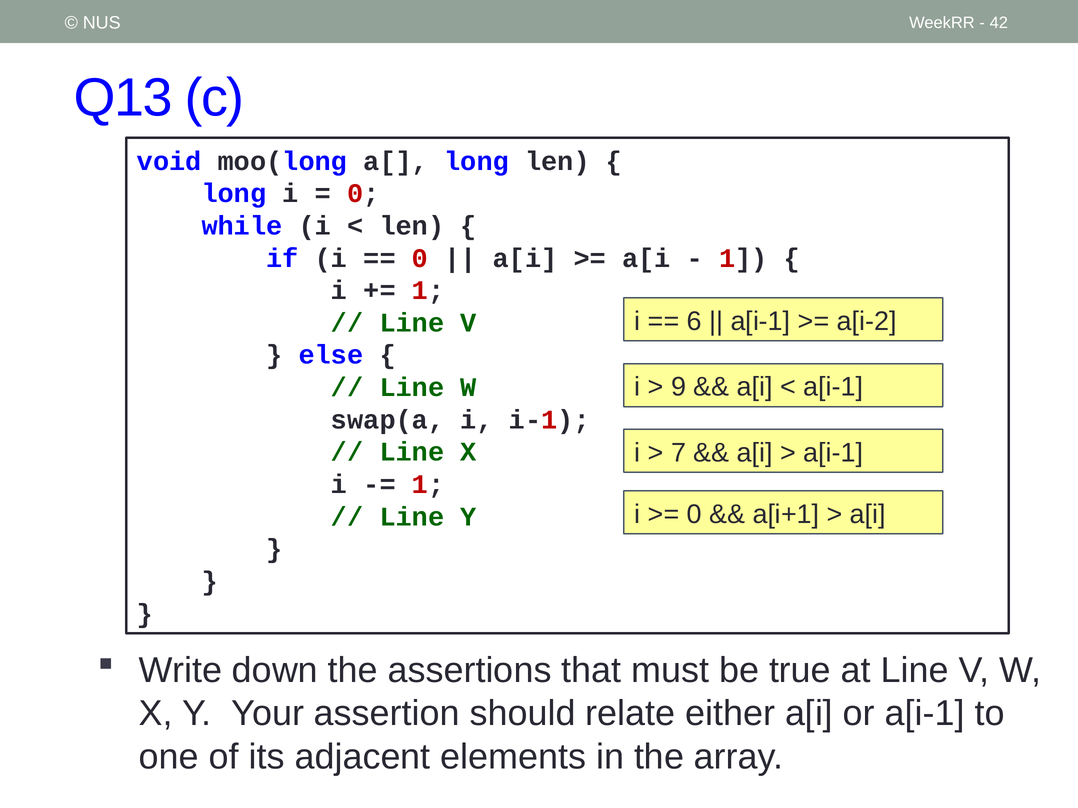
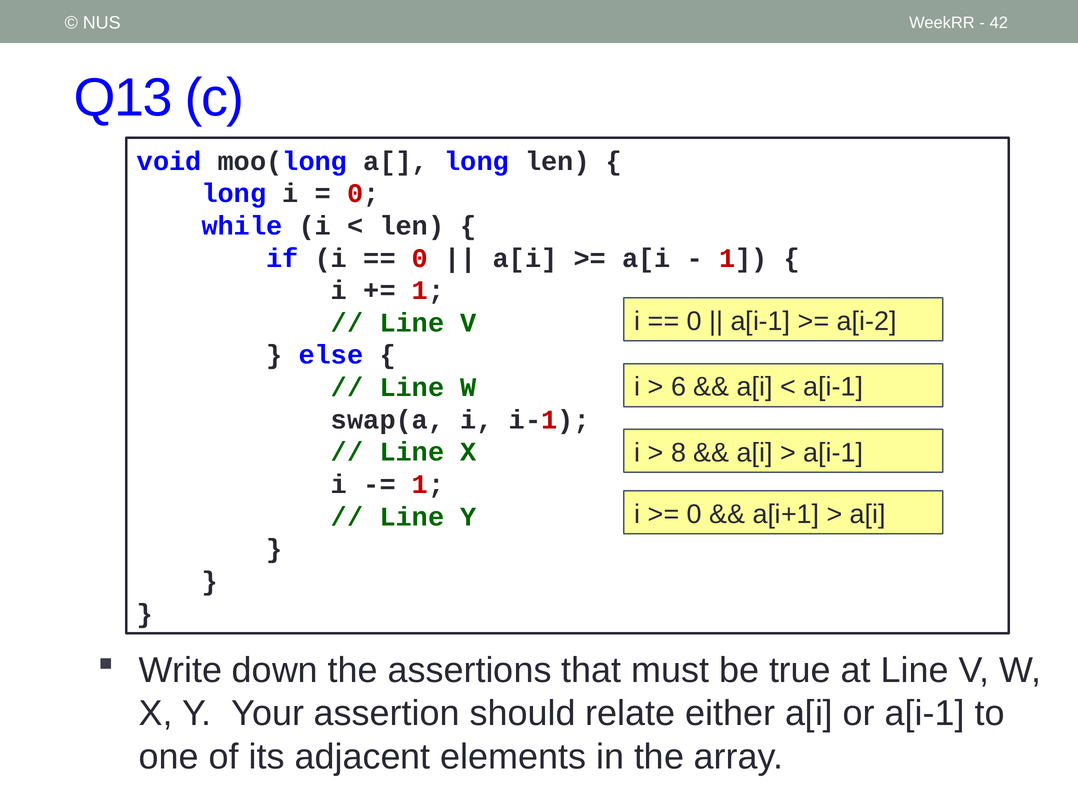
6 at (694, 322): 6 -> 0
9: 9 -> 6
7: 7 -> 8
